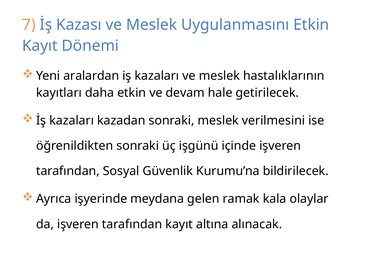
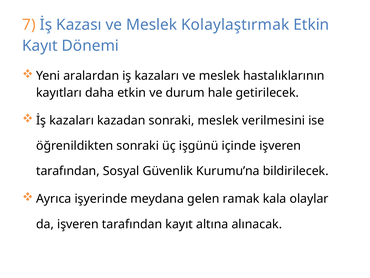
Uygulanmasını: Uygulanmasını -> Kolaylaştırmak
devam: devam -> durum
